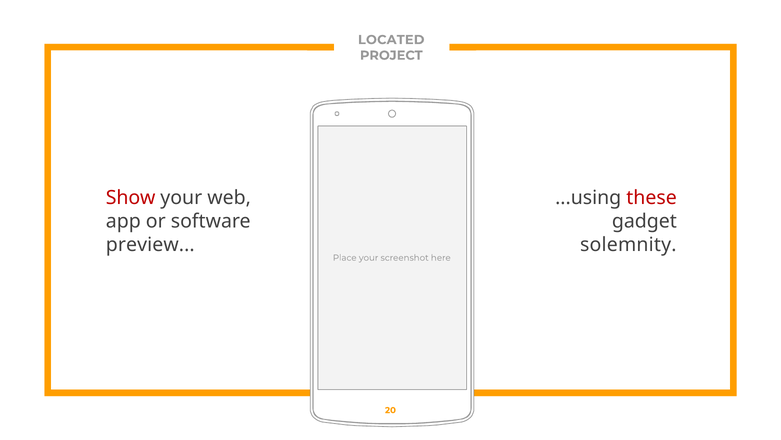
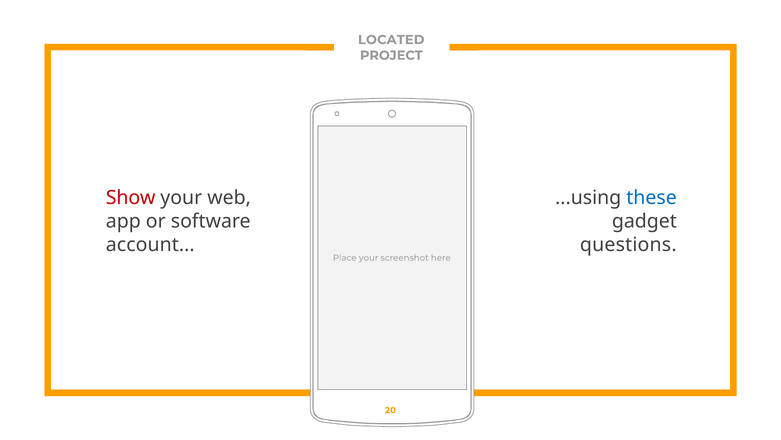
these colour: red -> blue
preview: preview -> account
solemnity: solemnity -> questions
